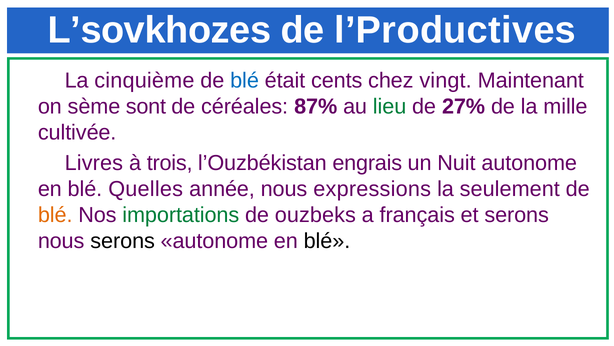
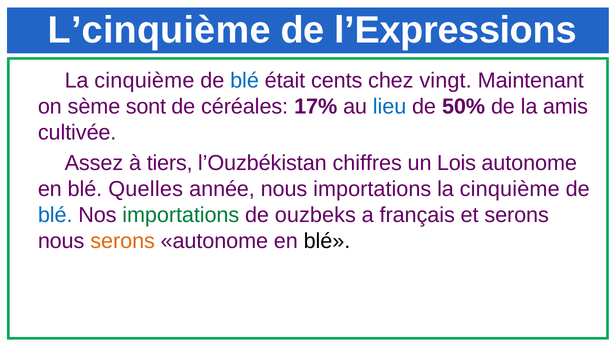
L’sovkhozes: L’sovkhozes -> L’cinquième
l’Productives: l’Productives -> l’Expressions
87%: 87% -> 17%
lieu colour: green -> blue
27%: 27% -> 50%
mille: mille -> amis
Livres: Livres -> Assez
trois: trois -> tiers
engrais: engrais -> chiffres
Nuit: Nuit -> Lois
nous expressions: expressions -> importations
seulement at (510, 189): seulement -> cinquième
blé at (55, 215) colour: orange -> blue
serons at (123, 241) colour: black -> orange
